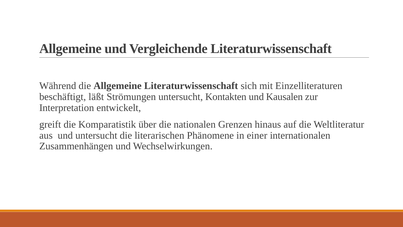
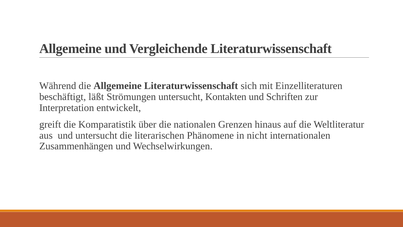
Kausalen: Kausalen -> Schriften
einer: einer -> nicht
